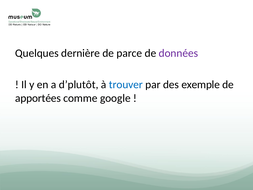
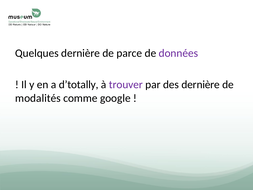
d’plutôt: d’plutôt -> d’totally
trouver colour: blue -> purple
des exemple: exemple -> dernière
apportées: apportées -> modalités
